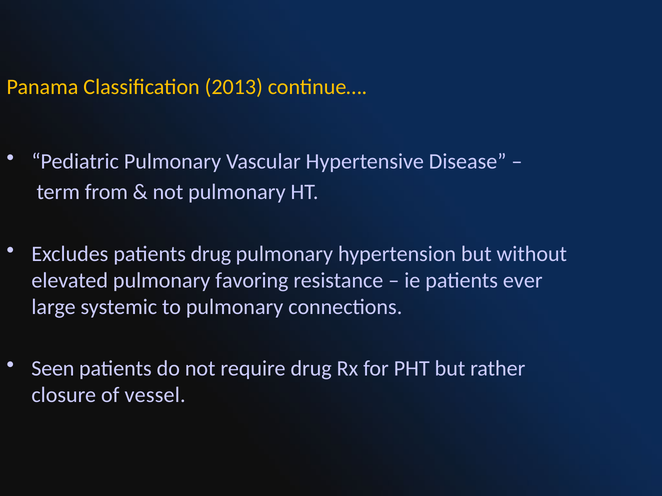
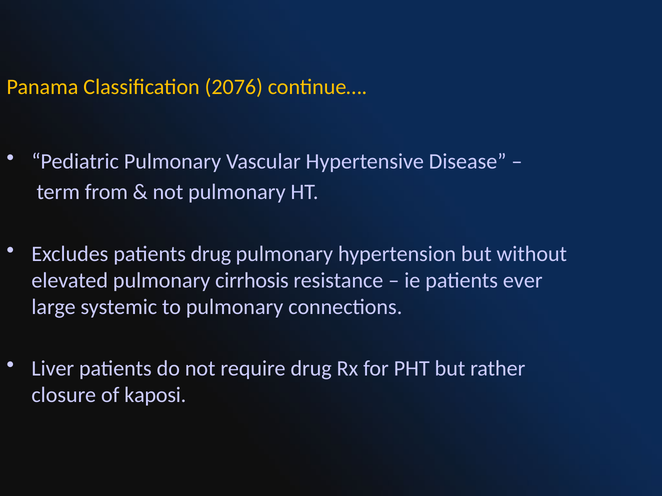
2013: 2013 -> 2076
favoring: favoring -> cirrhosis
Seen: Seen -> Liver
vessel: vessel -> kaposi
